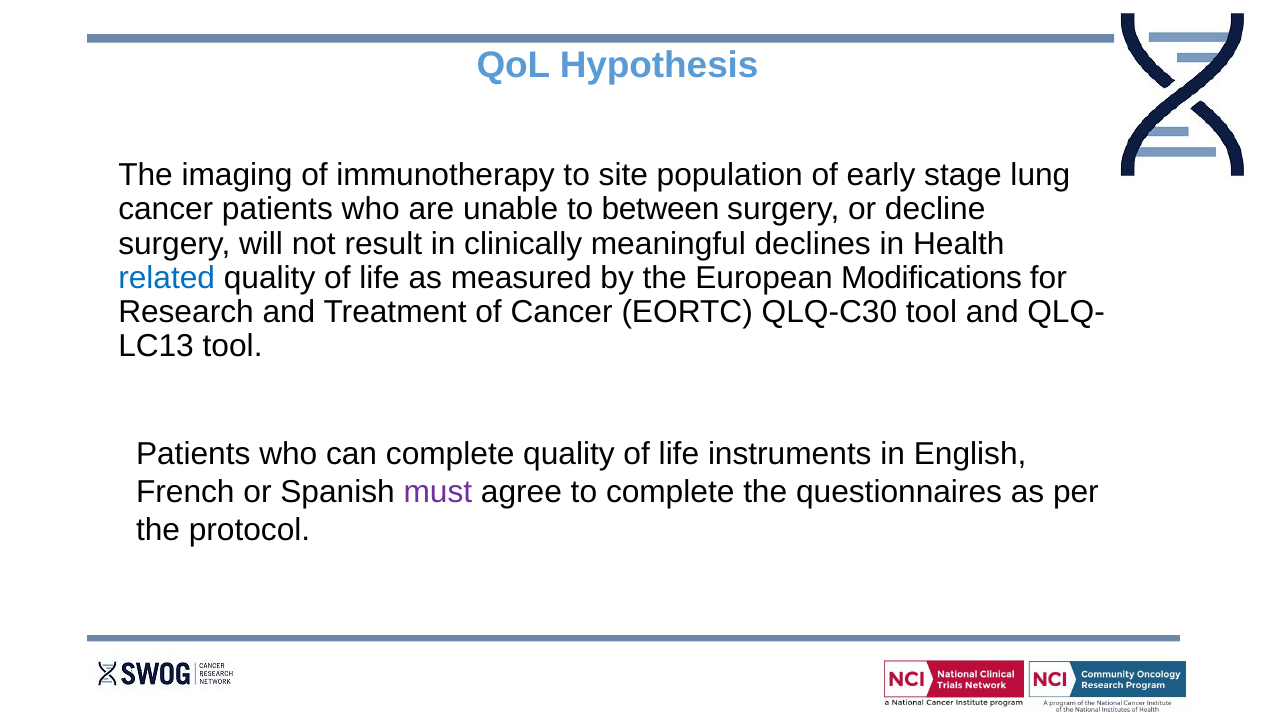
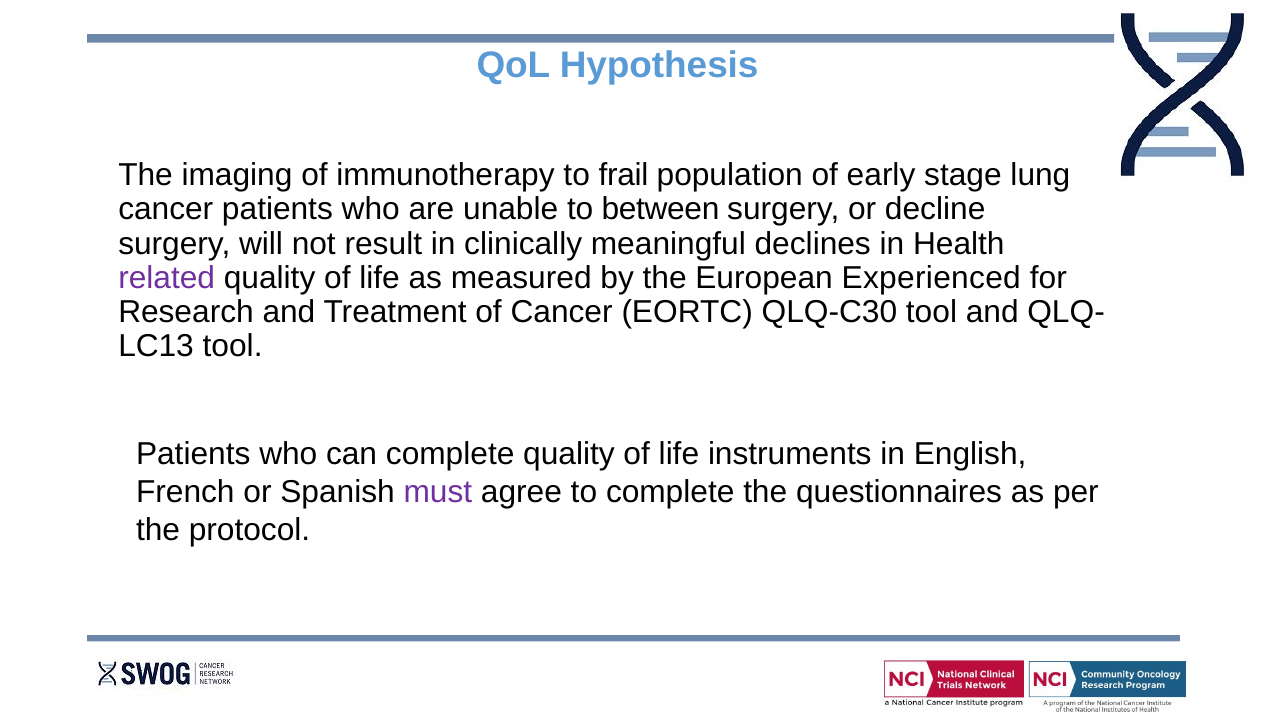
site: site -> frail
related colour: blue -> purple
Modifications: Modifications -> Experienced
